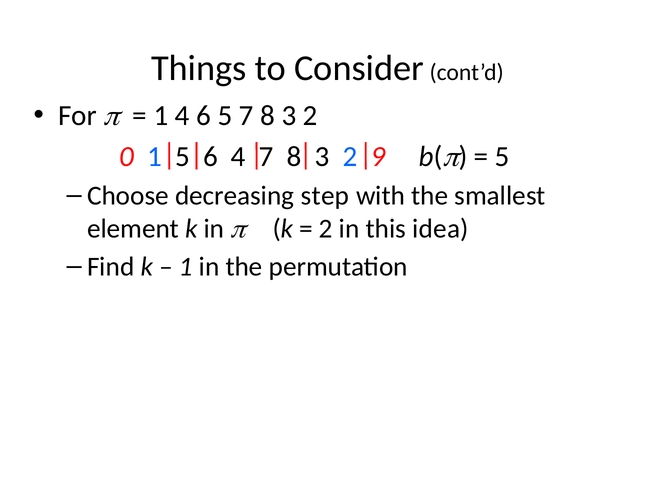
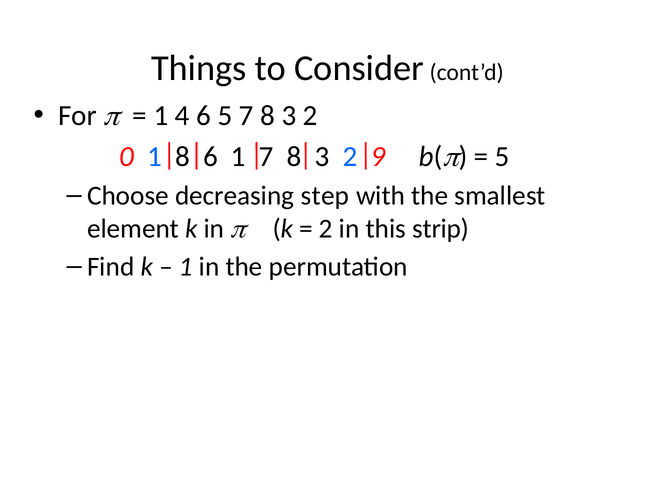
1 5: 5 -> 8
6 4: 4 -> 1
idea: idea -> strip
